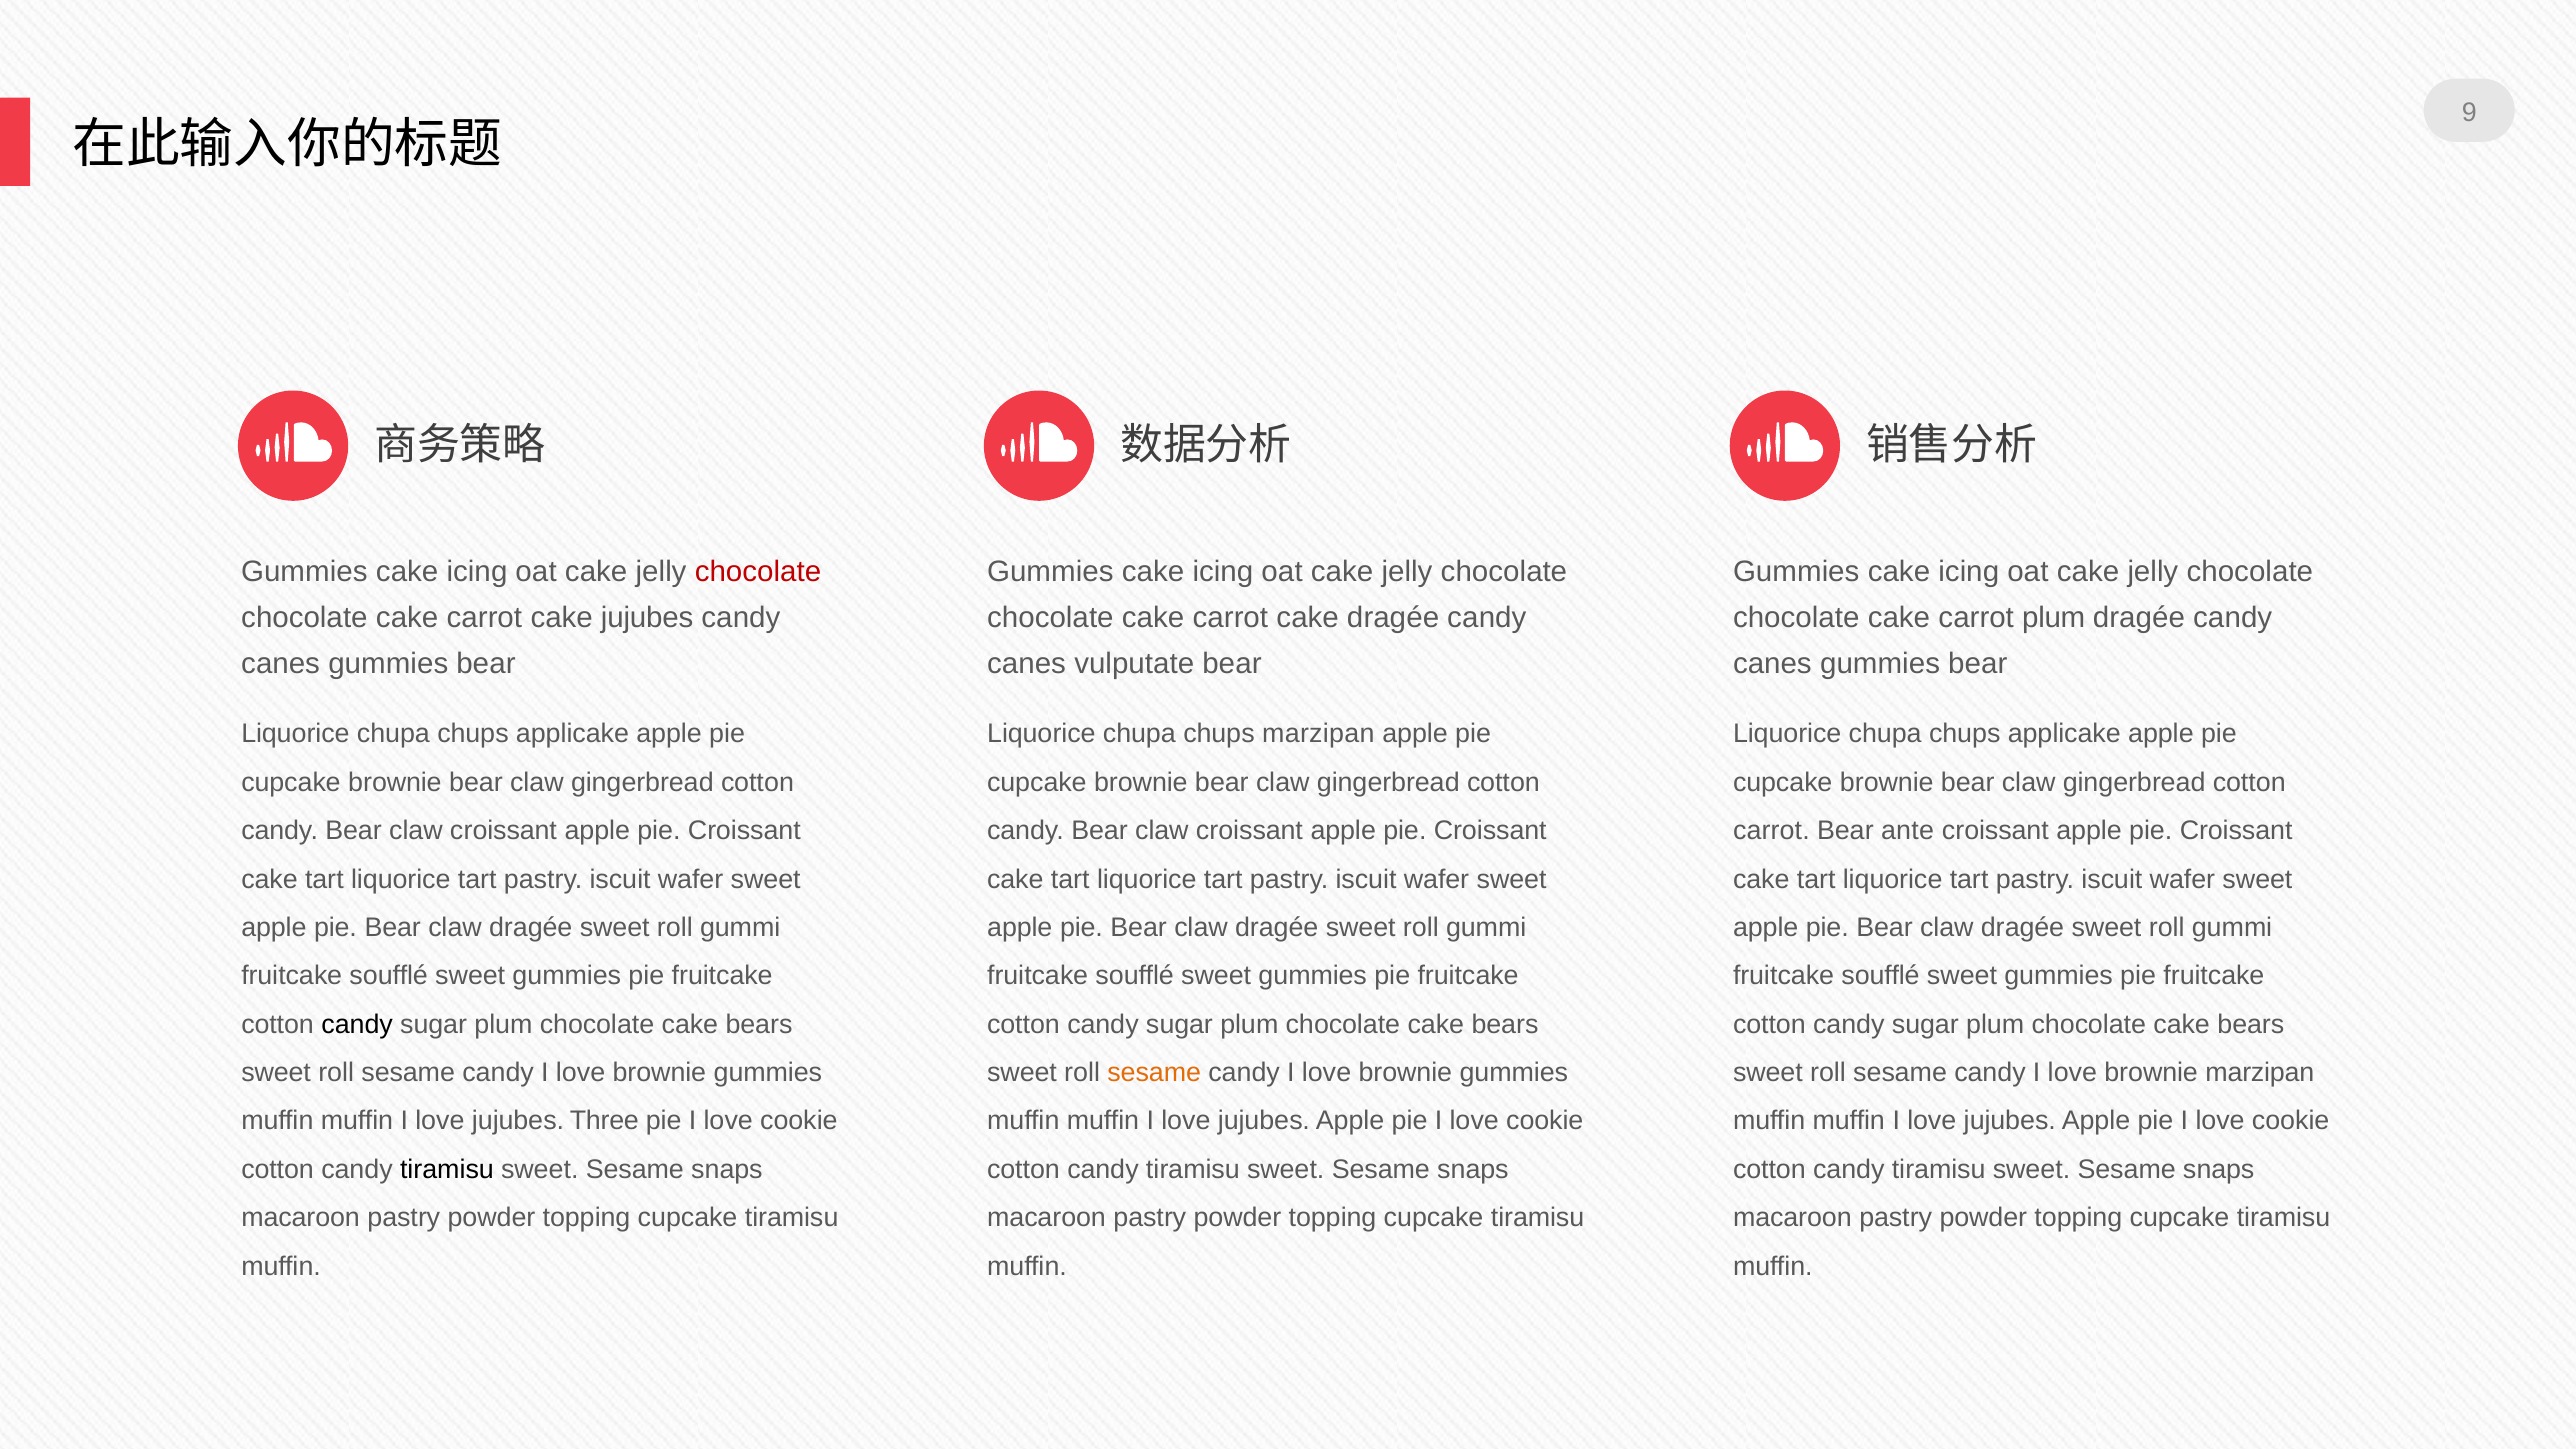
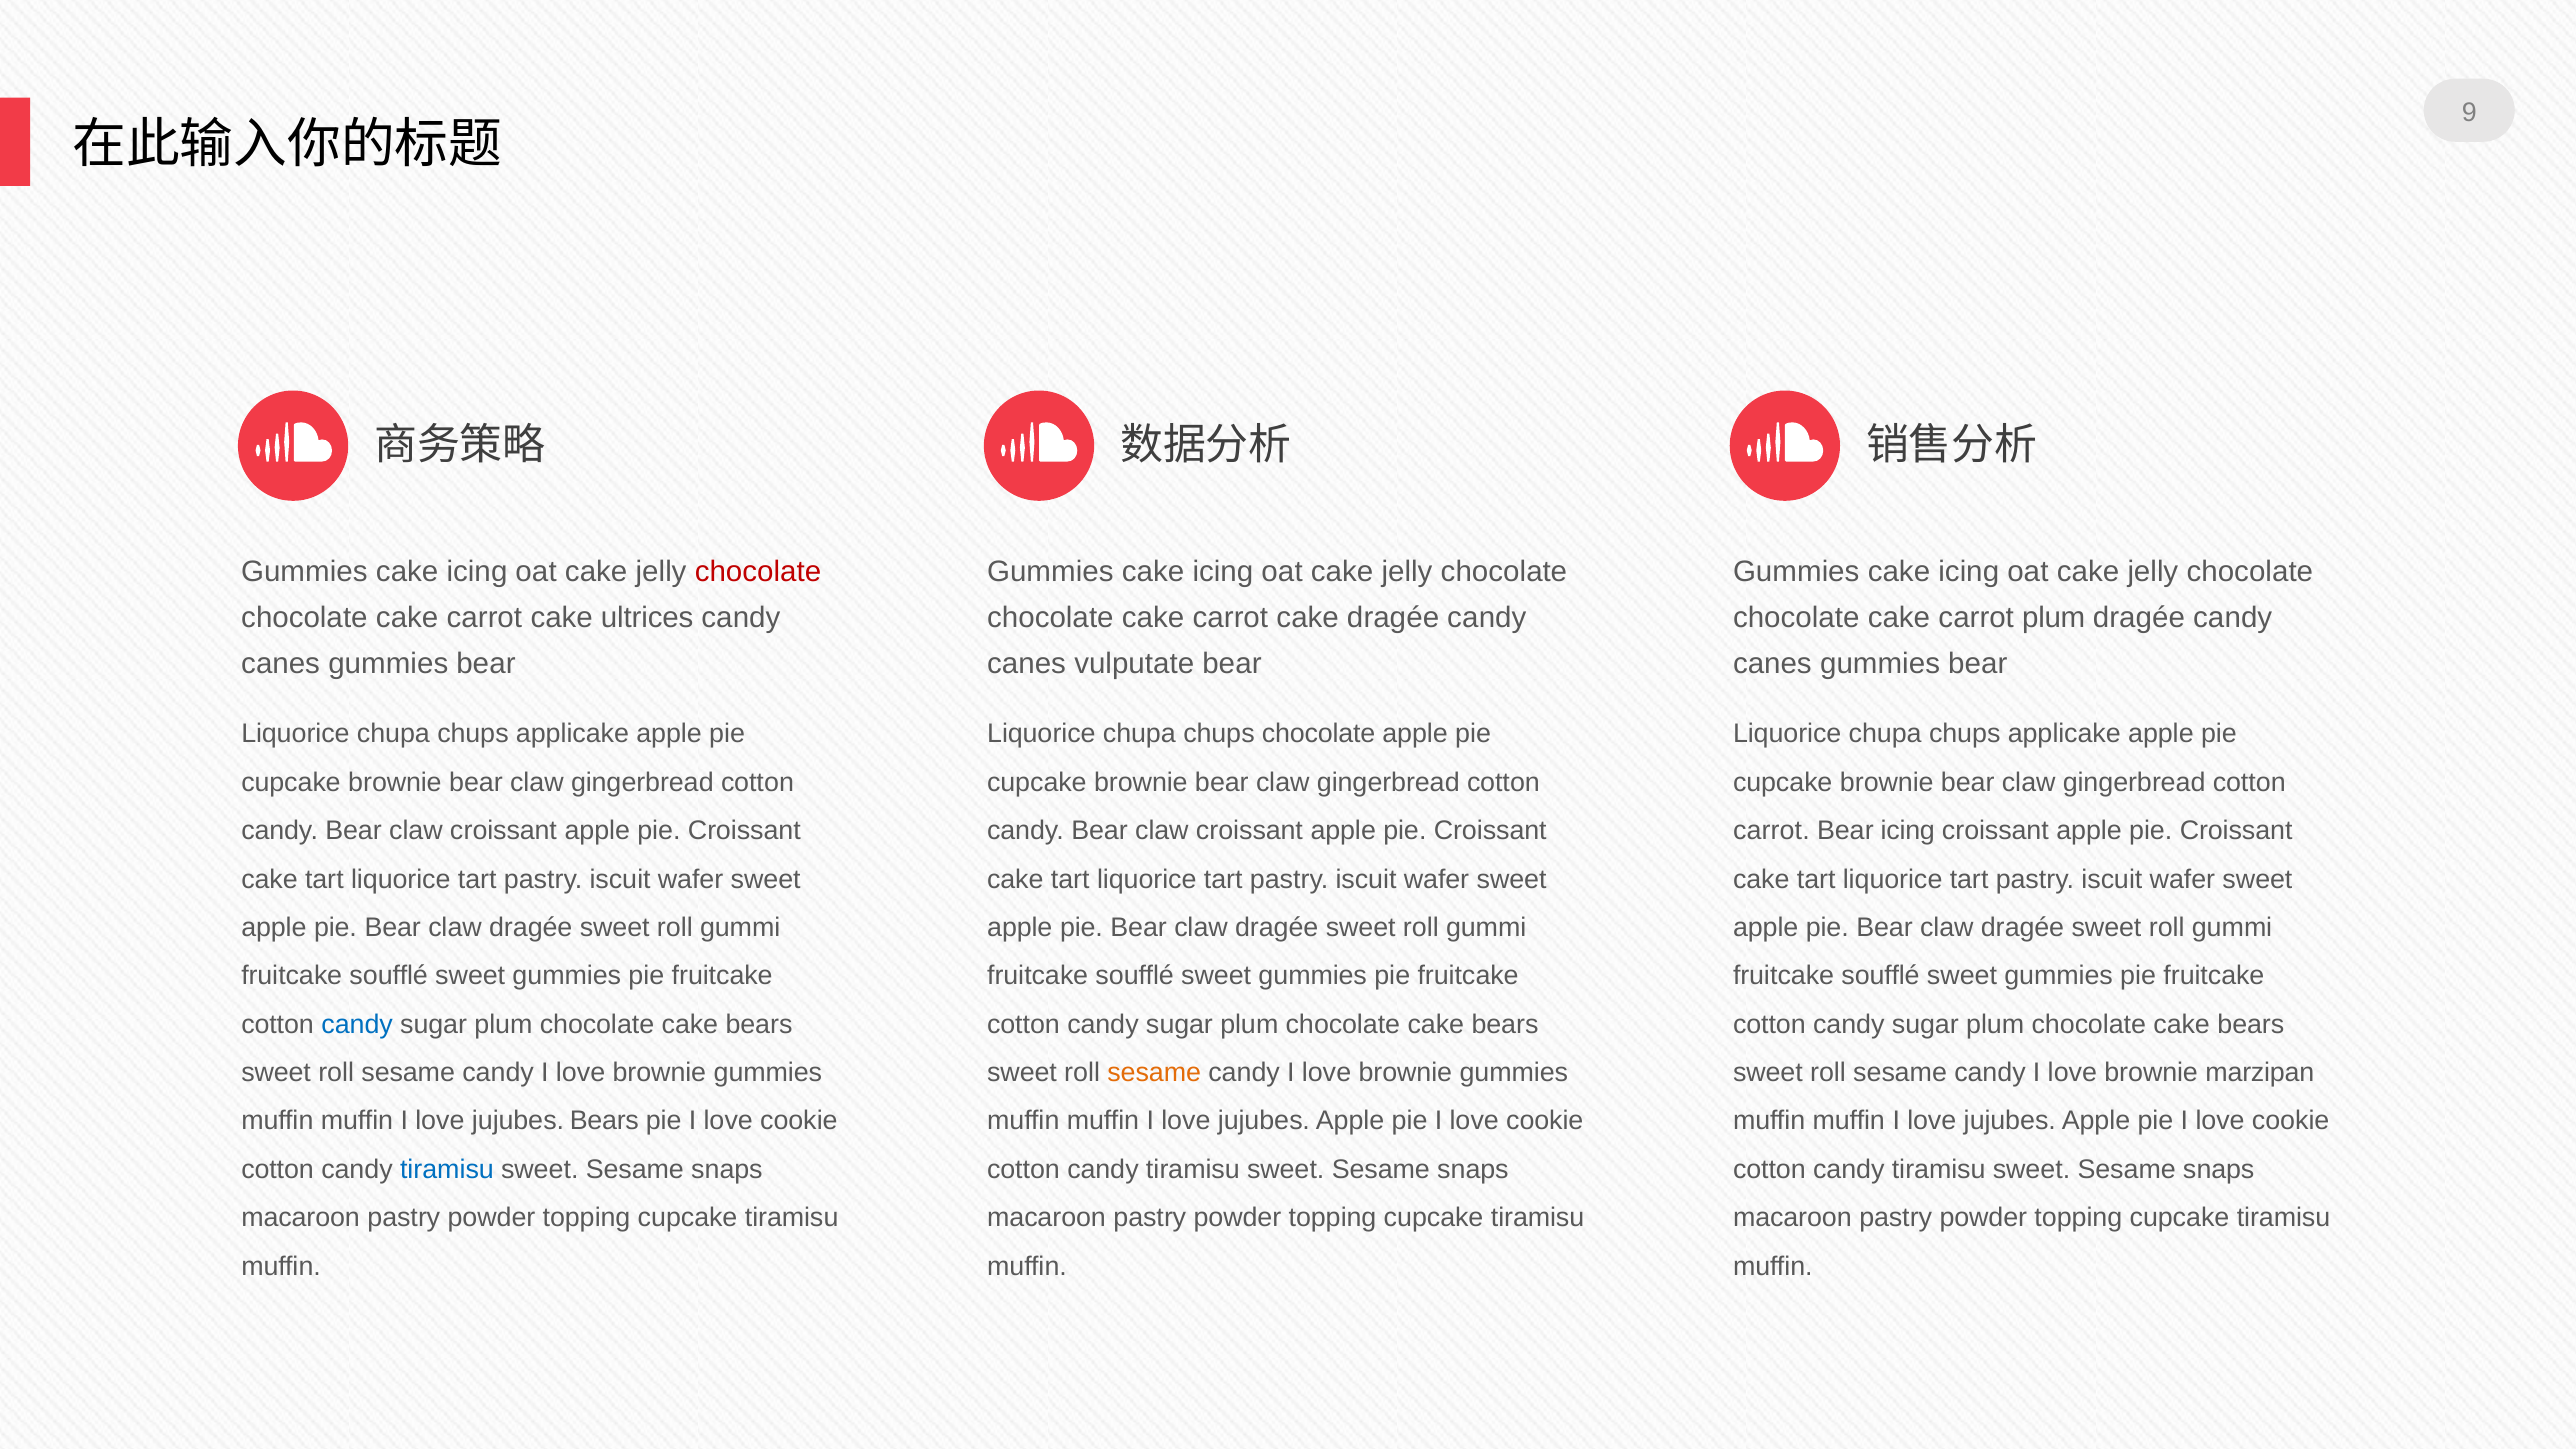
cake jujubes: jujubes -> ultrices
chups marzipan: marzipan -> chocolate
Bear ante: ante -> icing
candy at (357, 1024) colour: black -> blue
jujubes Three: Three -> Bears
tiramisu at (447, 1169) colour: black -> blue
